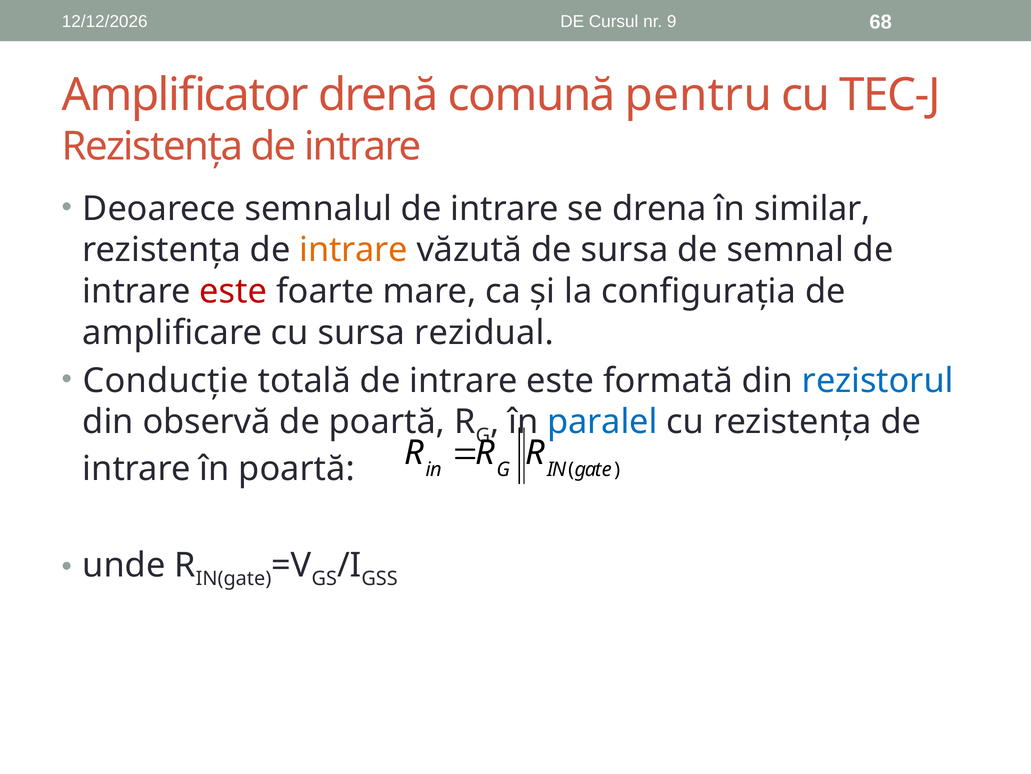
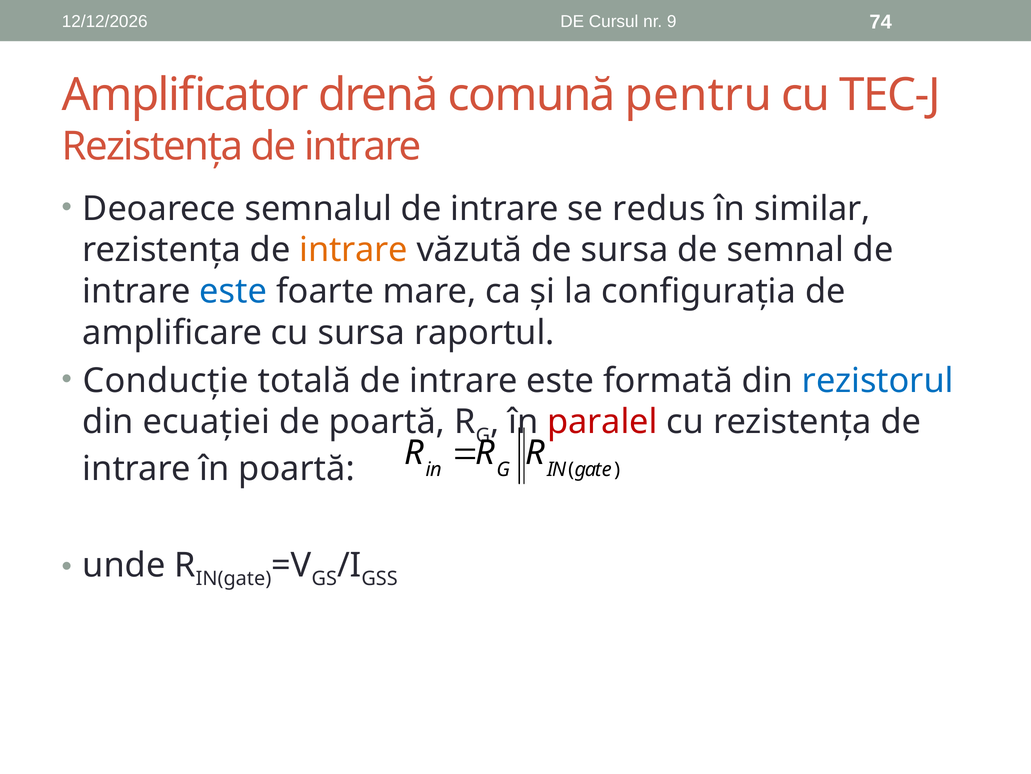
68: 68 -> 74
drena: drena -> redus
este at (233, 291) colour: red -> blue
rezidual: rezidual -> raportul
observă: observă -> ecuației
paralel colour: blue -> red
